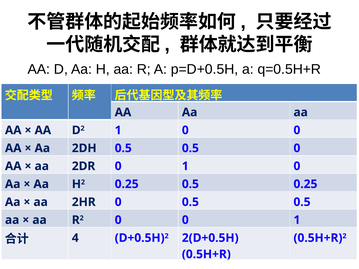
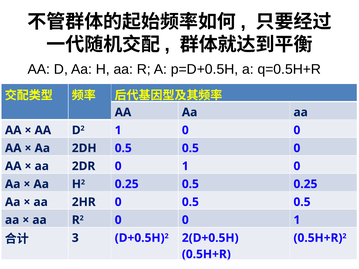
4: 4 -> 3
